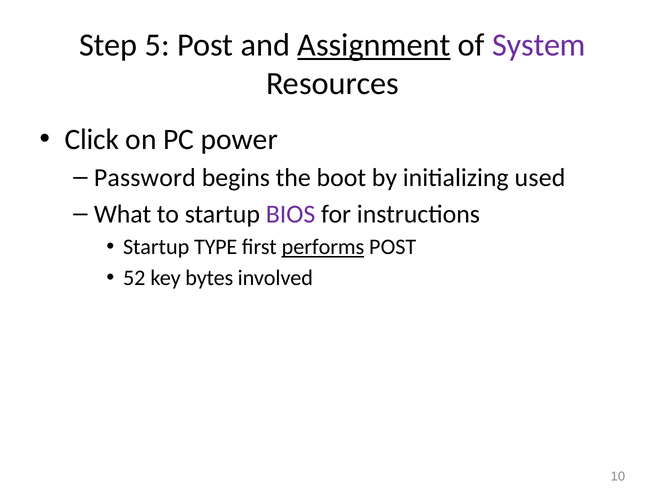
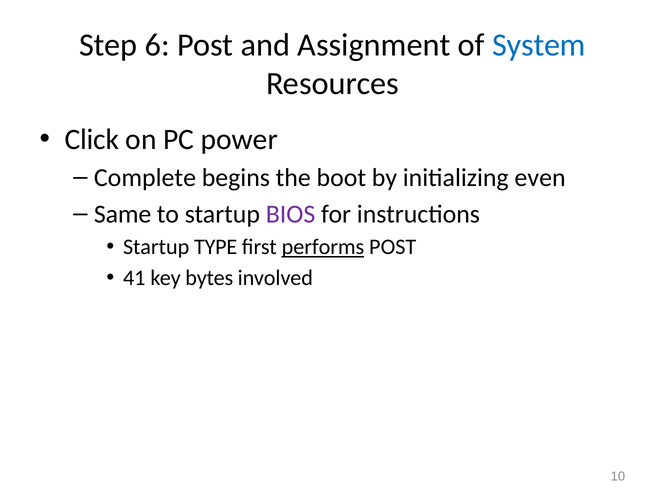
5: 5 -> 6
Assignment underline: present -> none
System colour: purple -> blue
Password: Password -> Complete
used: used -> even
What: What -> Same
52: 52 -> 41
